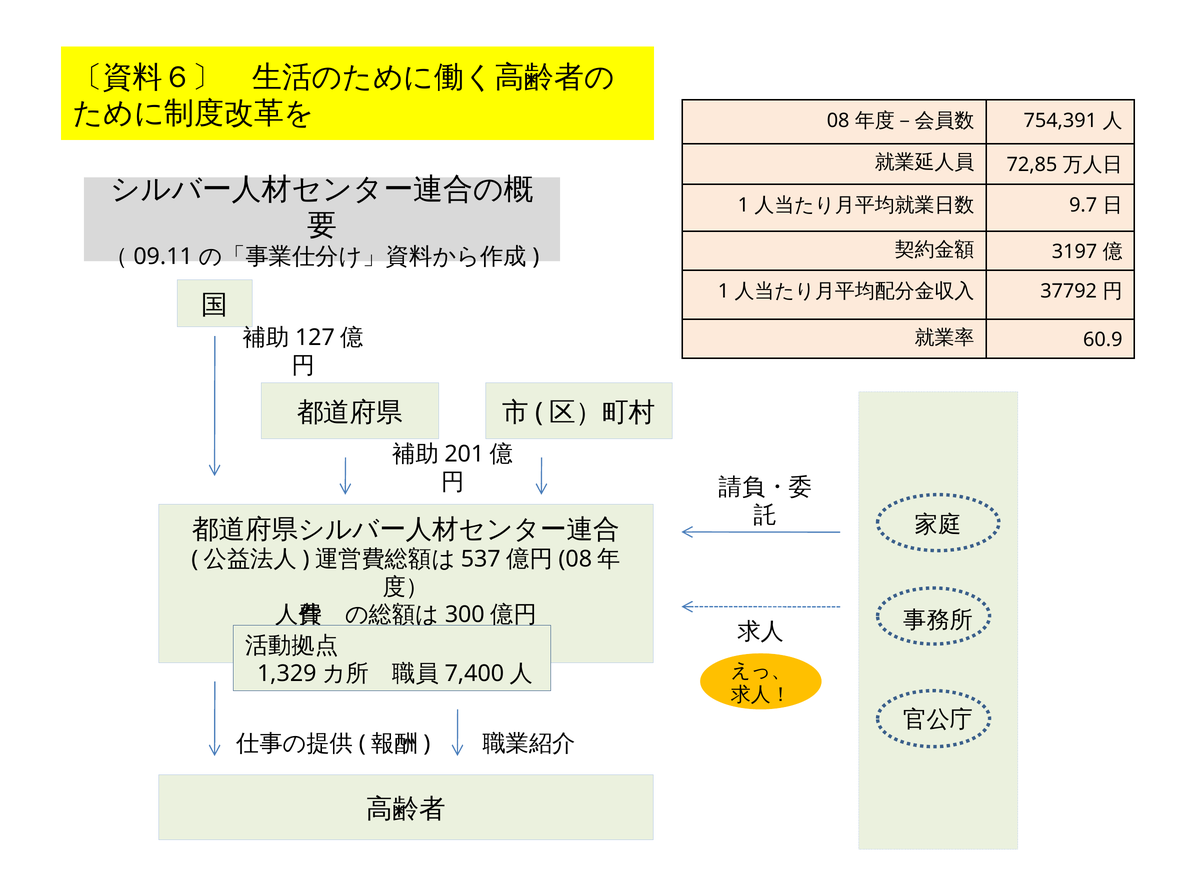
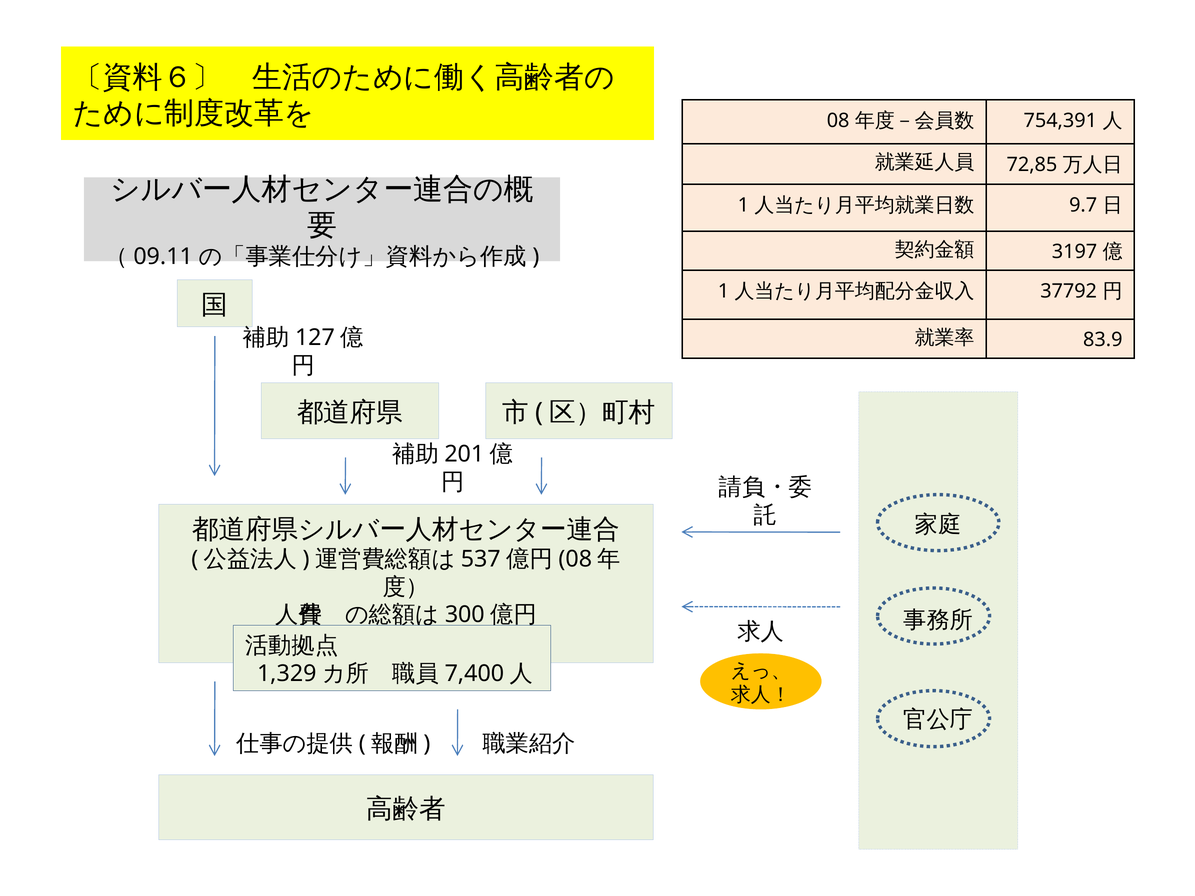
60.9: 60.9 -> 83.9
